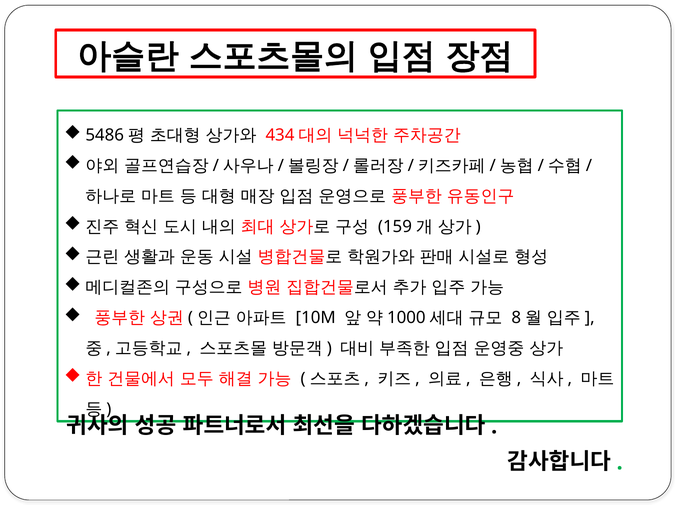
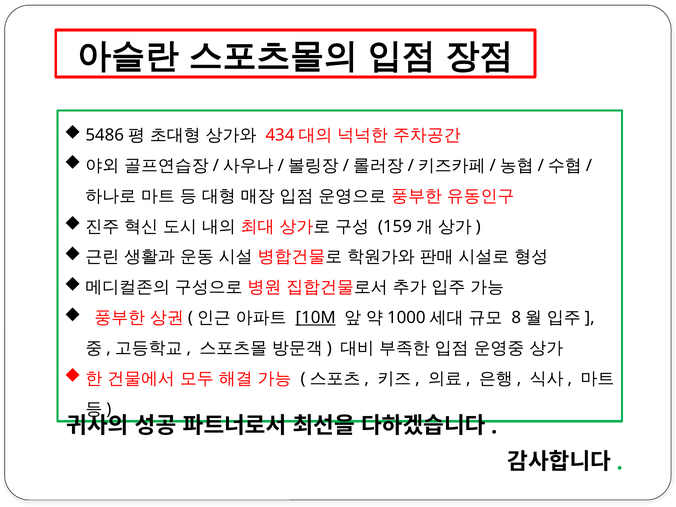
10M underline: none -> present
